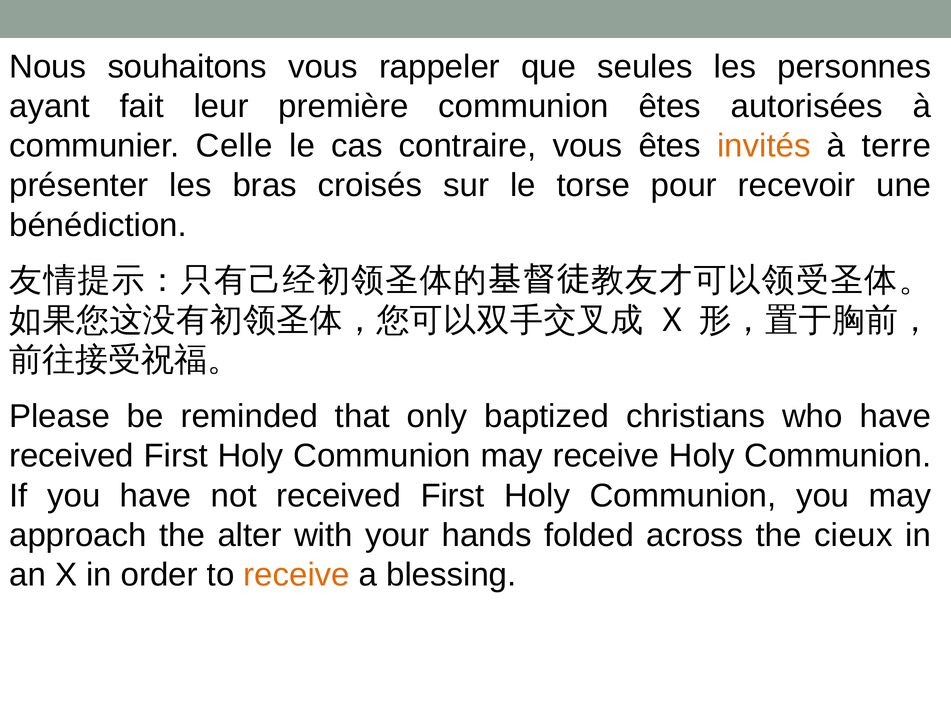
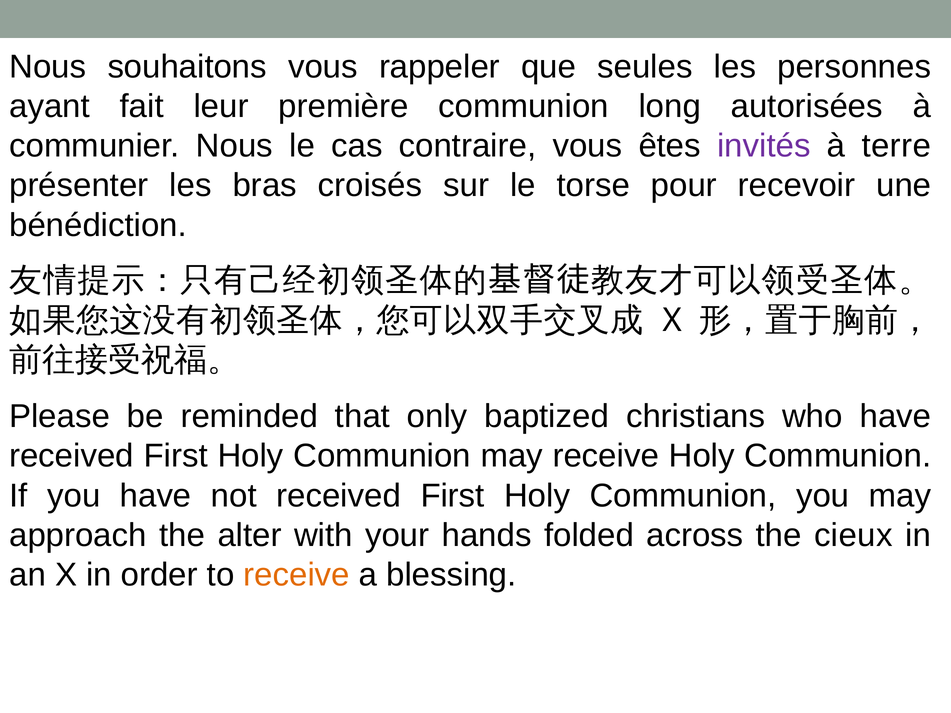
communion êtes: êtes -> long
communier Celle: Celle -> Nous
invités colour: orange -> purple
